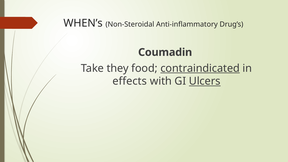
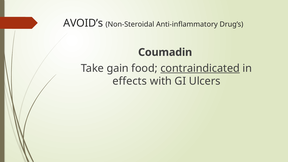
WHEN’s: WHEN’s -> AVOID’s
they: they -> gain
Ulcers underline: present -> none
